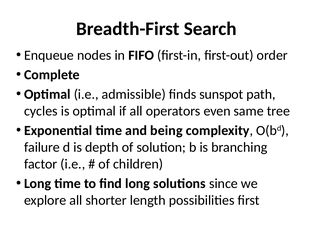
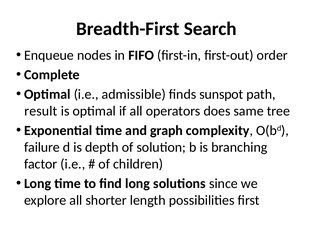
cycles: cycles -> result
even: even -> does
being: being -> graph
